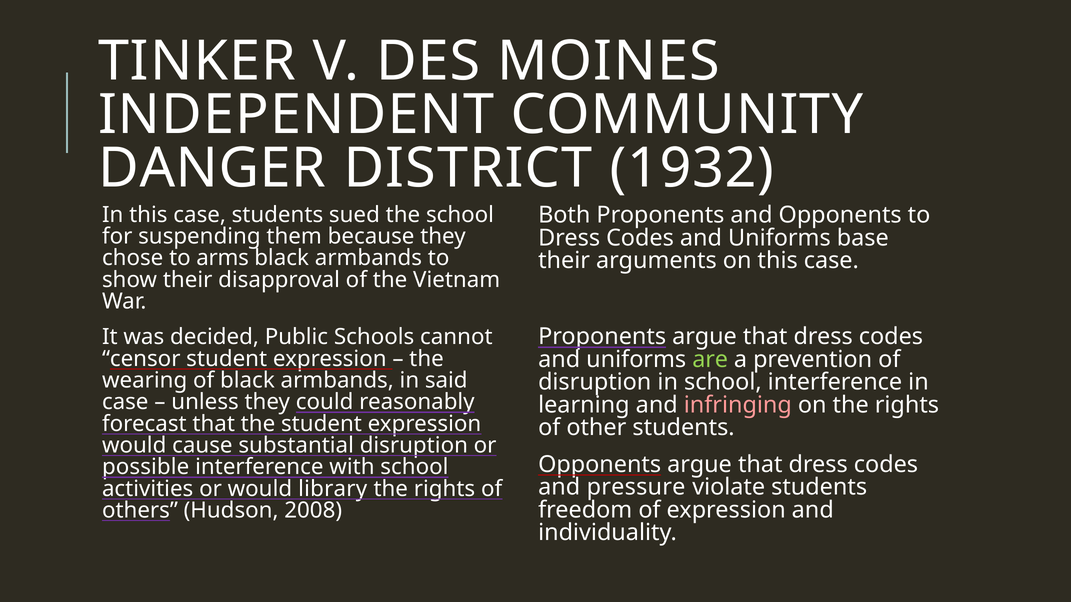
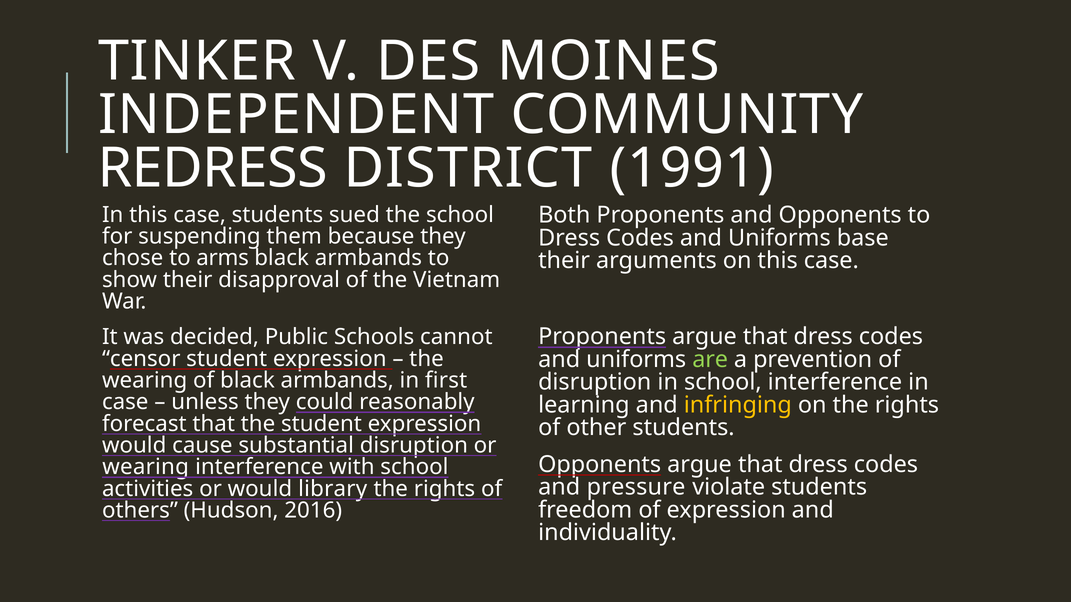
DANGER: DANGER -> REDRESS
1932: 1932 -> 1991
said: said -> first
infringing colour: pink -> yellow
possible at (146, 467): possible -> wearing
2008: 2008 -> 2016
